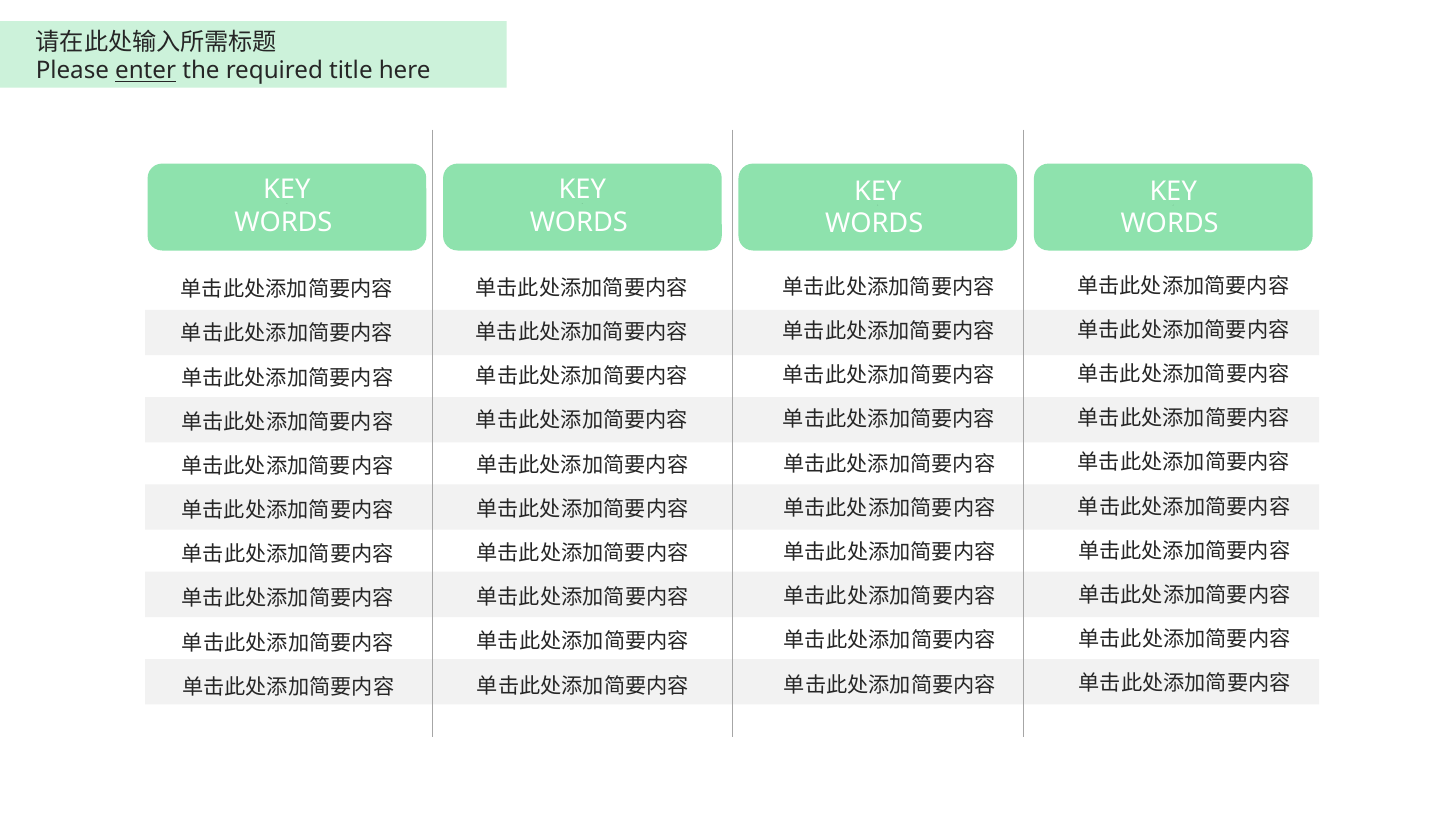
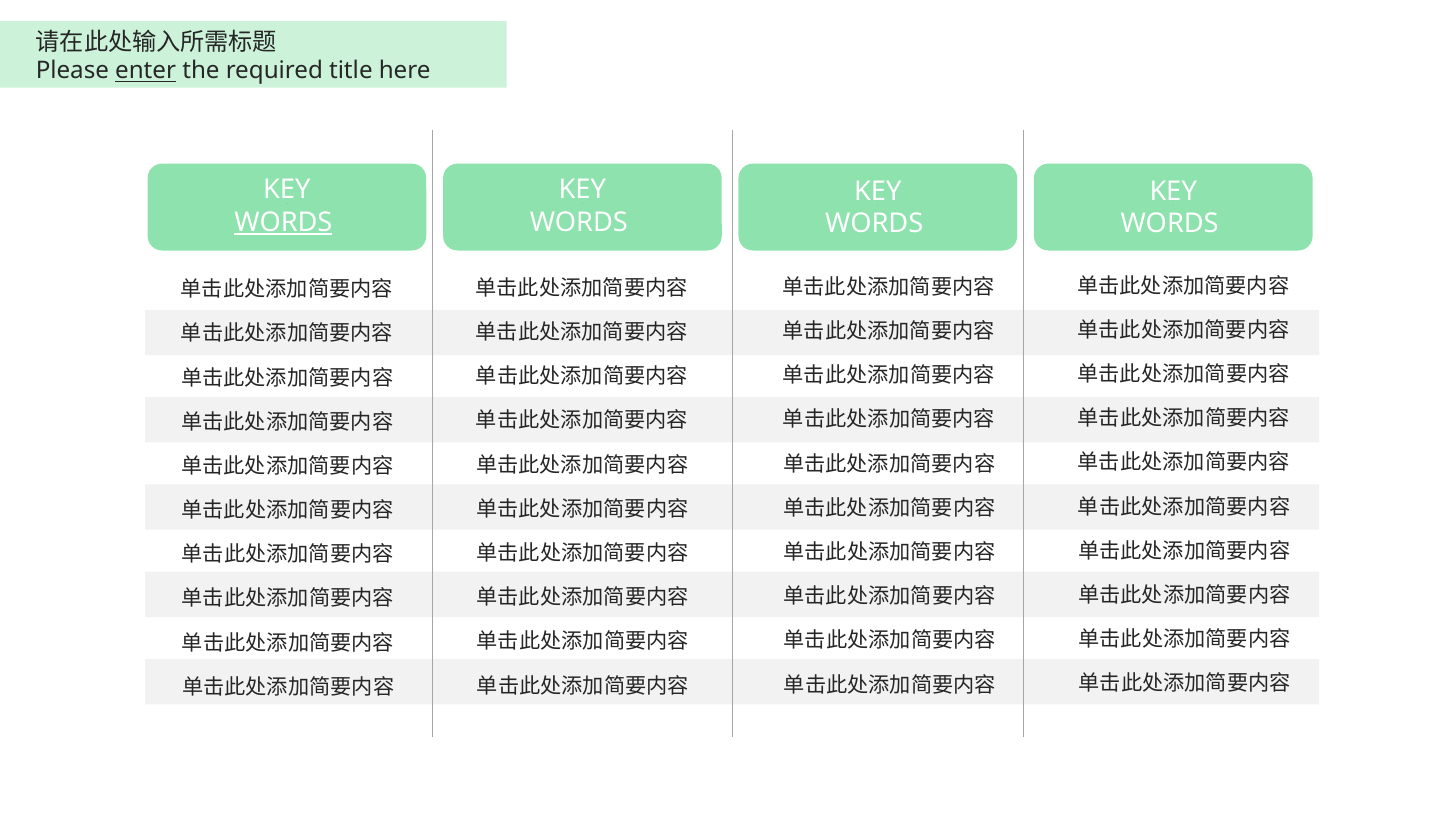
WORDS at (283, 222) underline: none -> present
